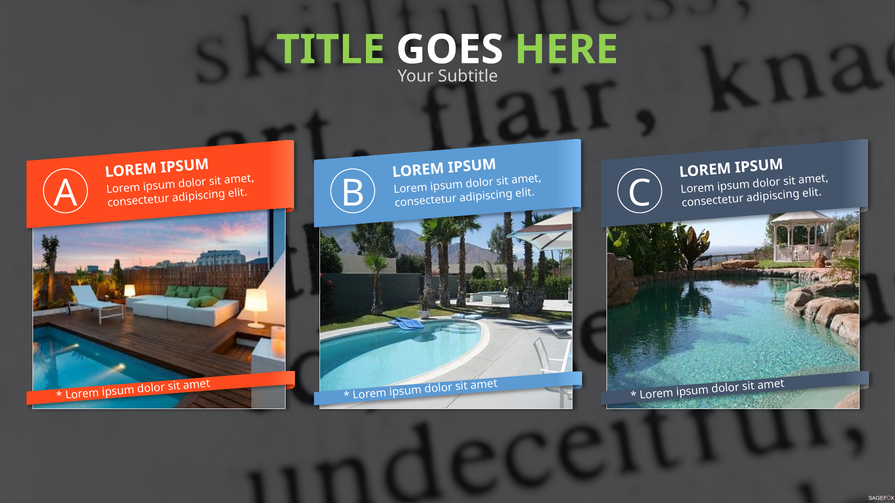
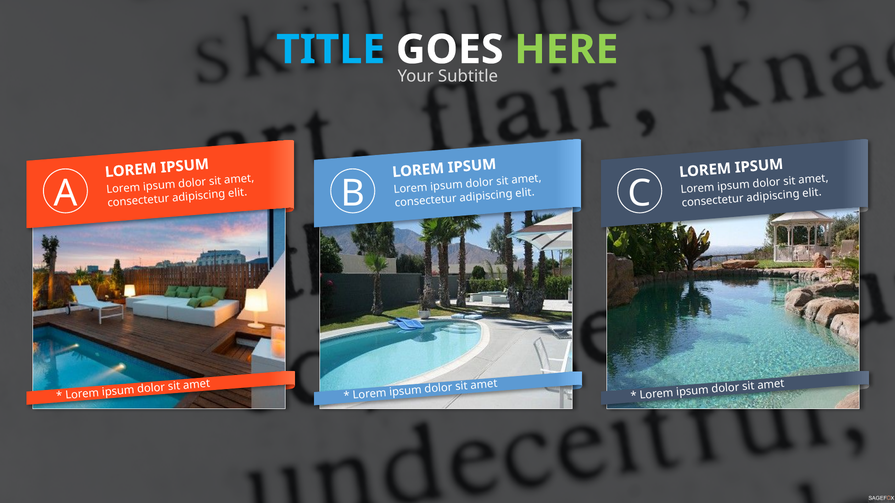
TITLE colour: light green -> light blue
